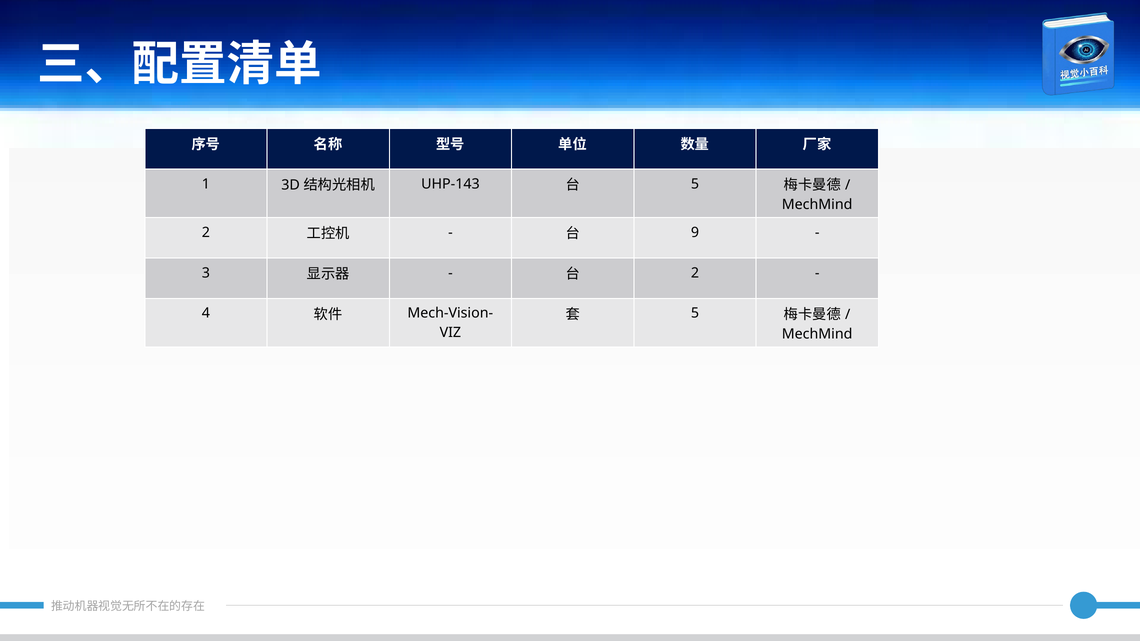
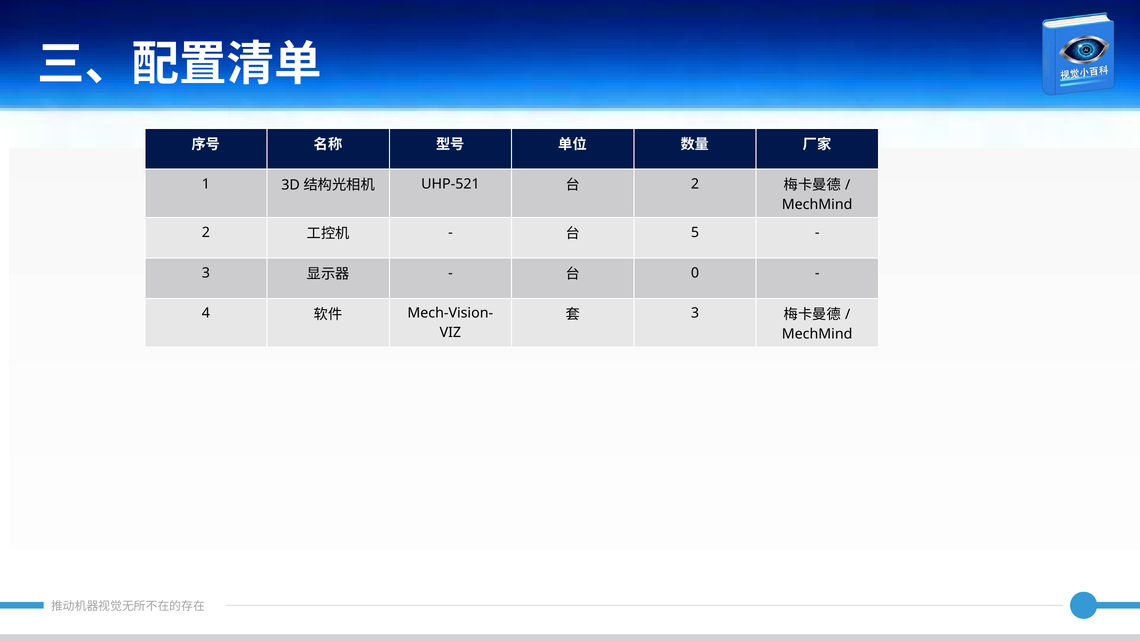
UHP-143: UHP-143 -> UHP-521
5 at (695, 184): 5 -> 2
9: 9 -> 5
2 at (695, 273): 2 -> 0
5 at (695, 313): 5 -> 3
